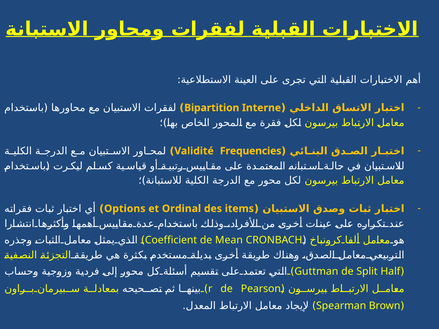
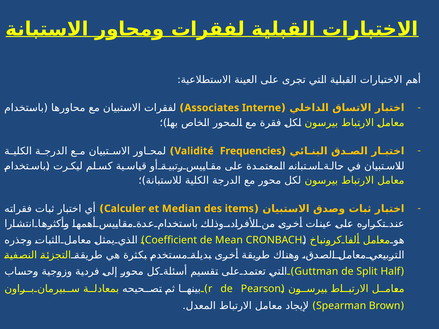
Bipartition: Bipartition -> Associates
Options: Options -> Calculer
Ordinal: Ordinal -> Median
